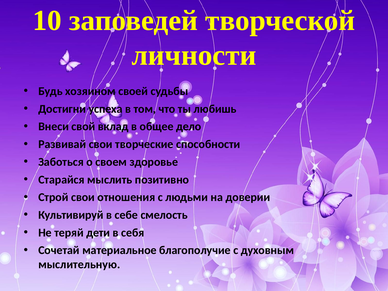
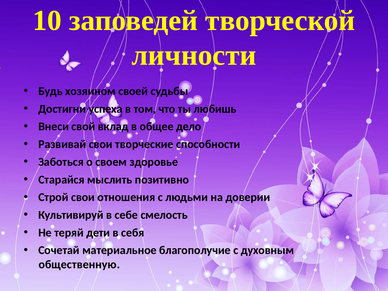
мыслительную: мыслительную -> общественную
